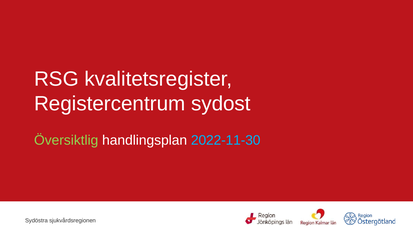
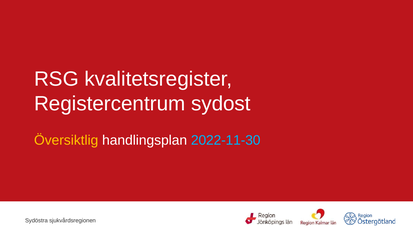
Översiktlig colour: light green -> yellow
